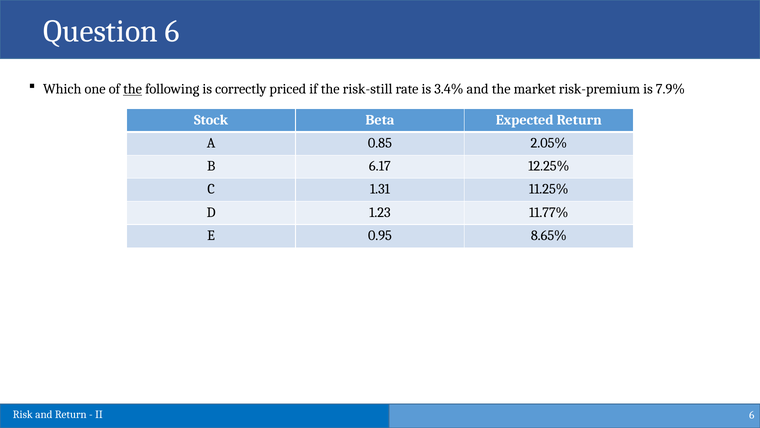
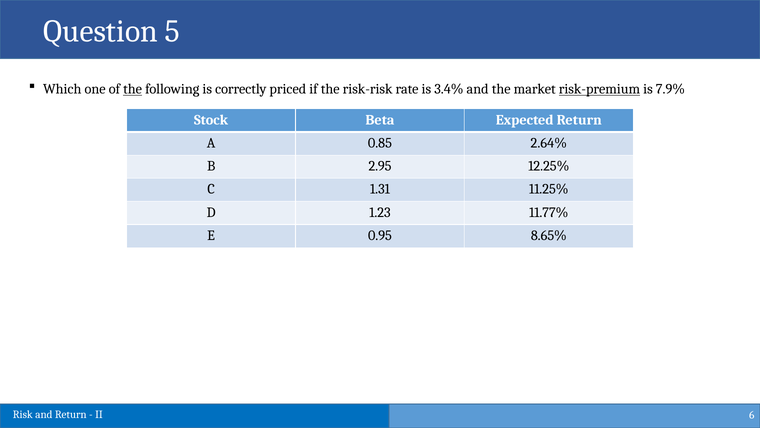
Question 6: 6 -> 5
risk-still: risk-still -> risk-risk
risk-premium underline: none -> present
2.05%: 2.05% -> 2.64%
6.17: 6.17 -> 2.95
